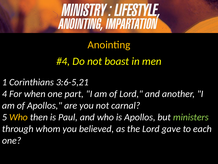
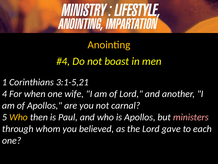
3:6-5,21: 3:6-5,21 -> 3:1-5,21
part: part -> wife
ministers colour: light green -> pink
